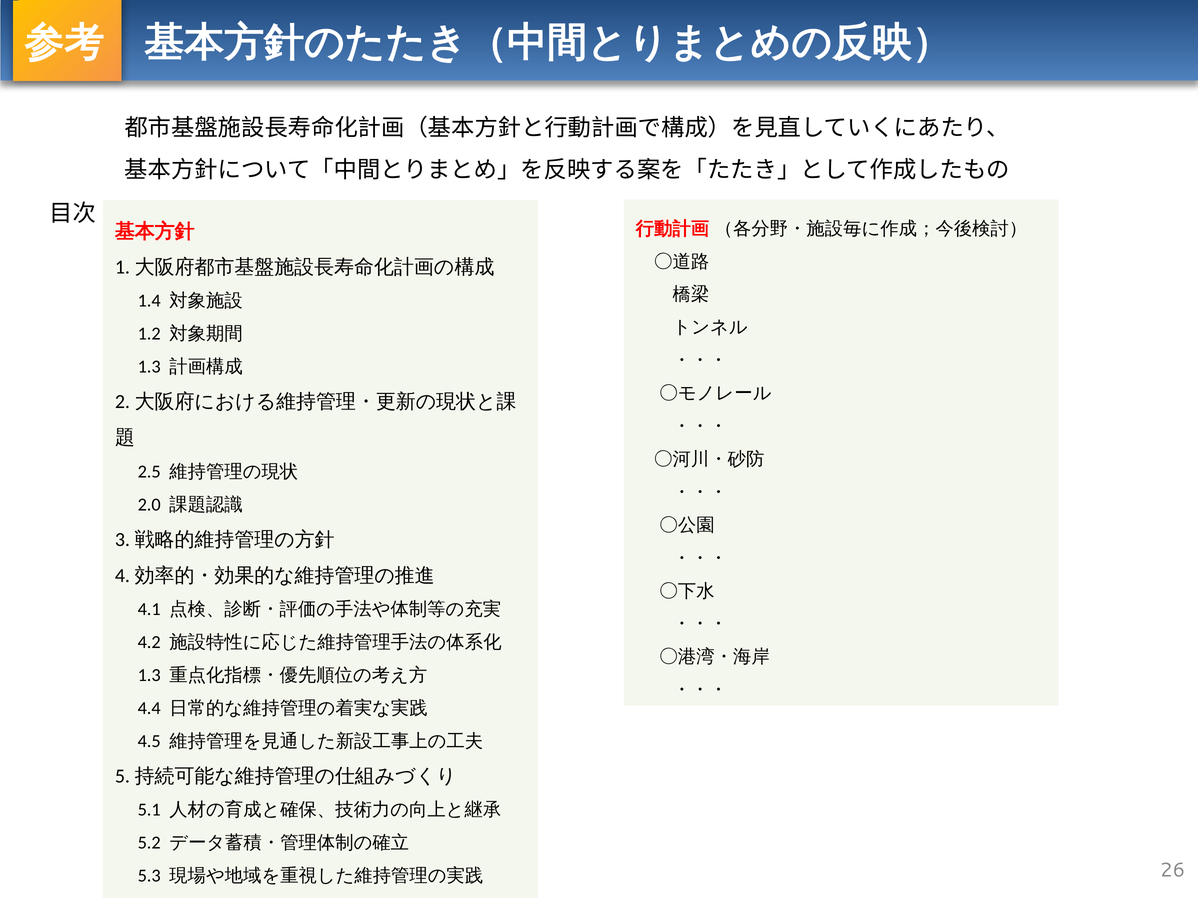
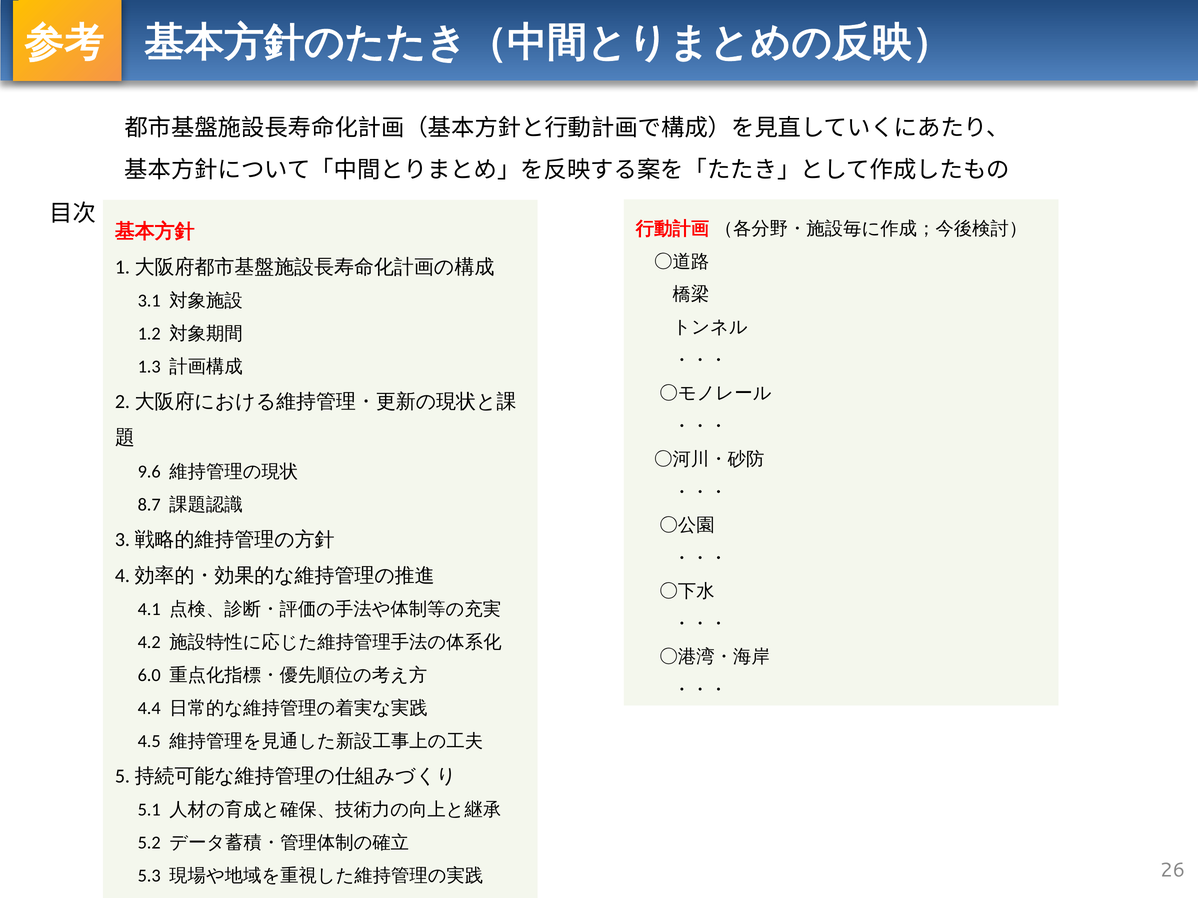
1.4: 1.4 -> 3.1
2.5: 2.5 -> 9.6
2.0: 2.0 -> 8.7
1.3 at (149, 676): 1.3 -> 6.0
